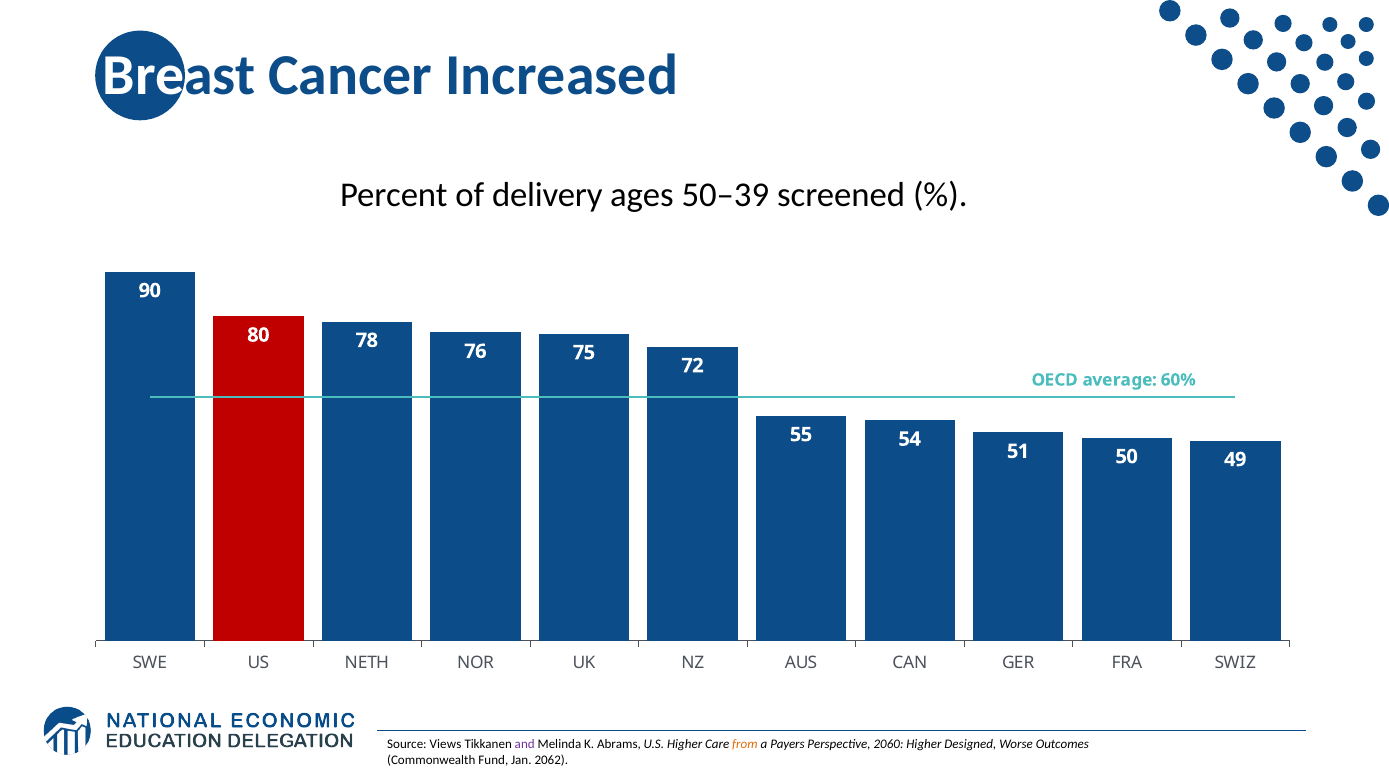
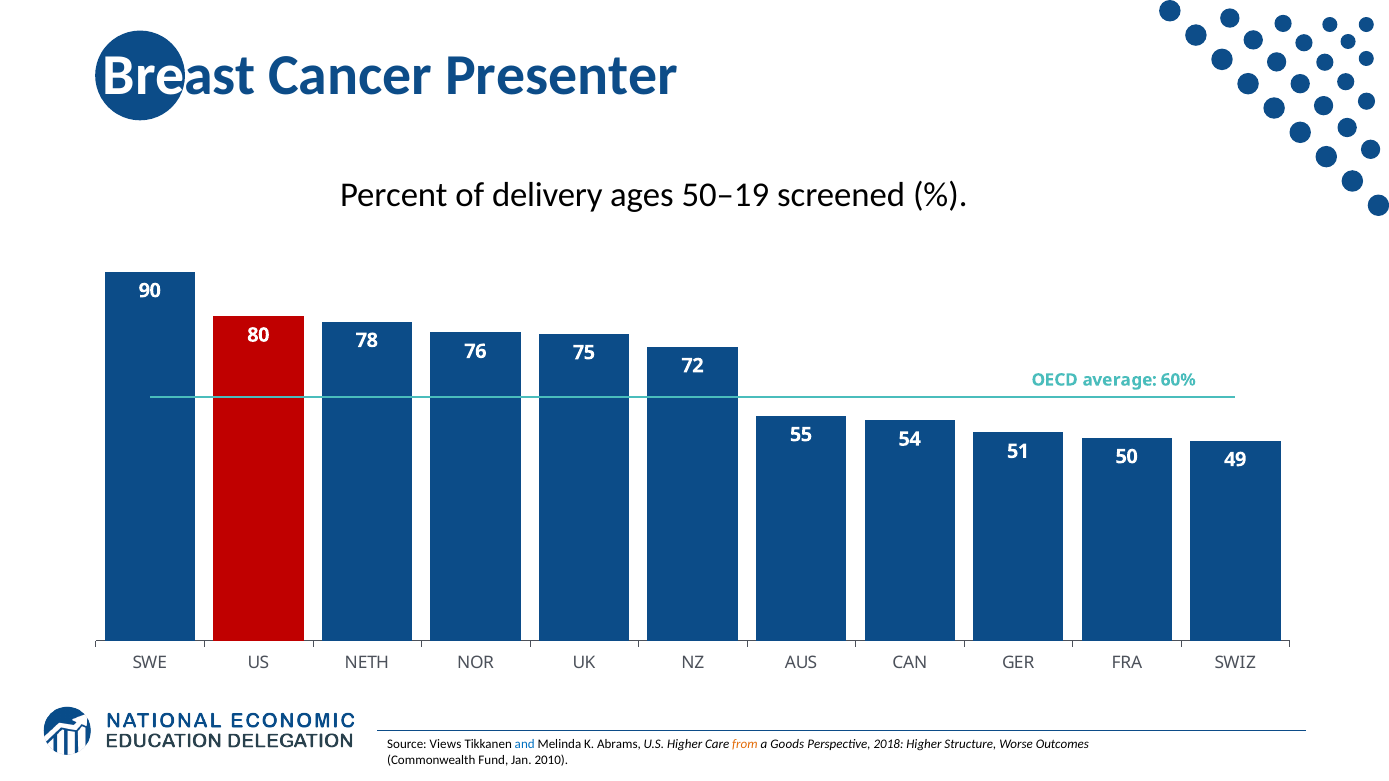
Increased: Increased -> Presenter
50–39: 50–39 -> 50–19
and colour: purple -> blue
Payers: Payers -> Goods
2060: 2060 -> 2018
Designed: Designed -> Structure
2062: 2062 -> 2010
